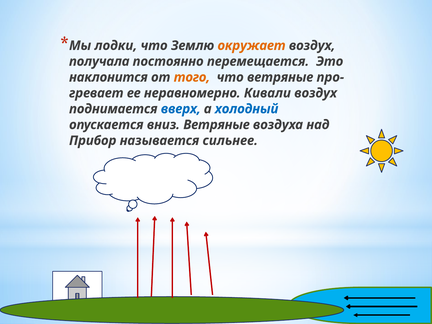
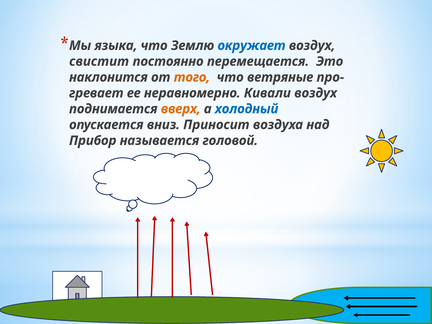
лодки: лодки -> языка
окружает colour: orange -> blue
получала: получала -> свистит
вверх colour: blue -> orange
вниз Ветряные: Ветряные -> Приносит
сильнее: сильнее -> головой
